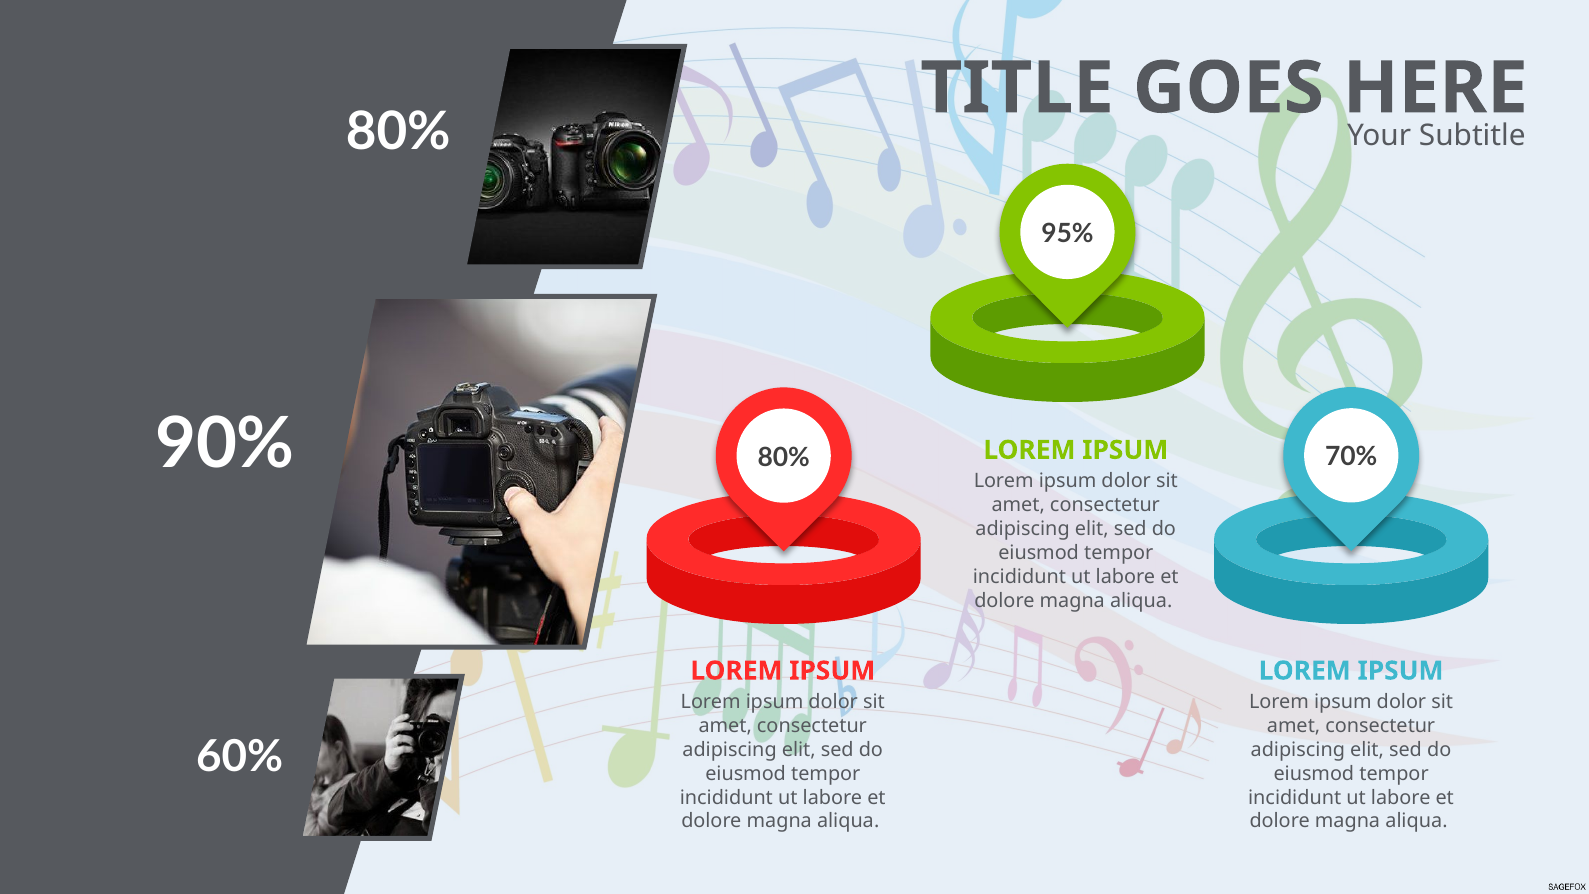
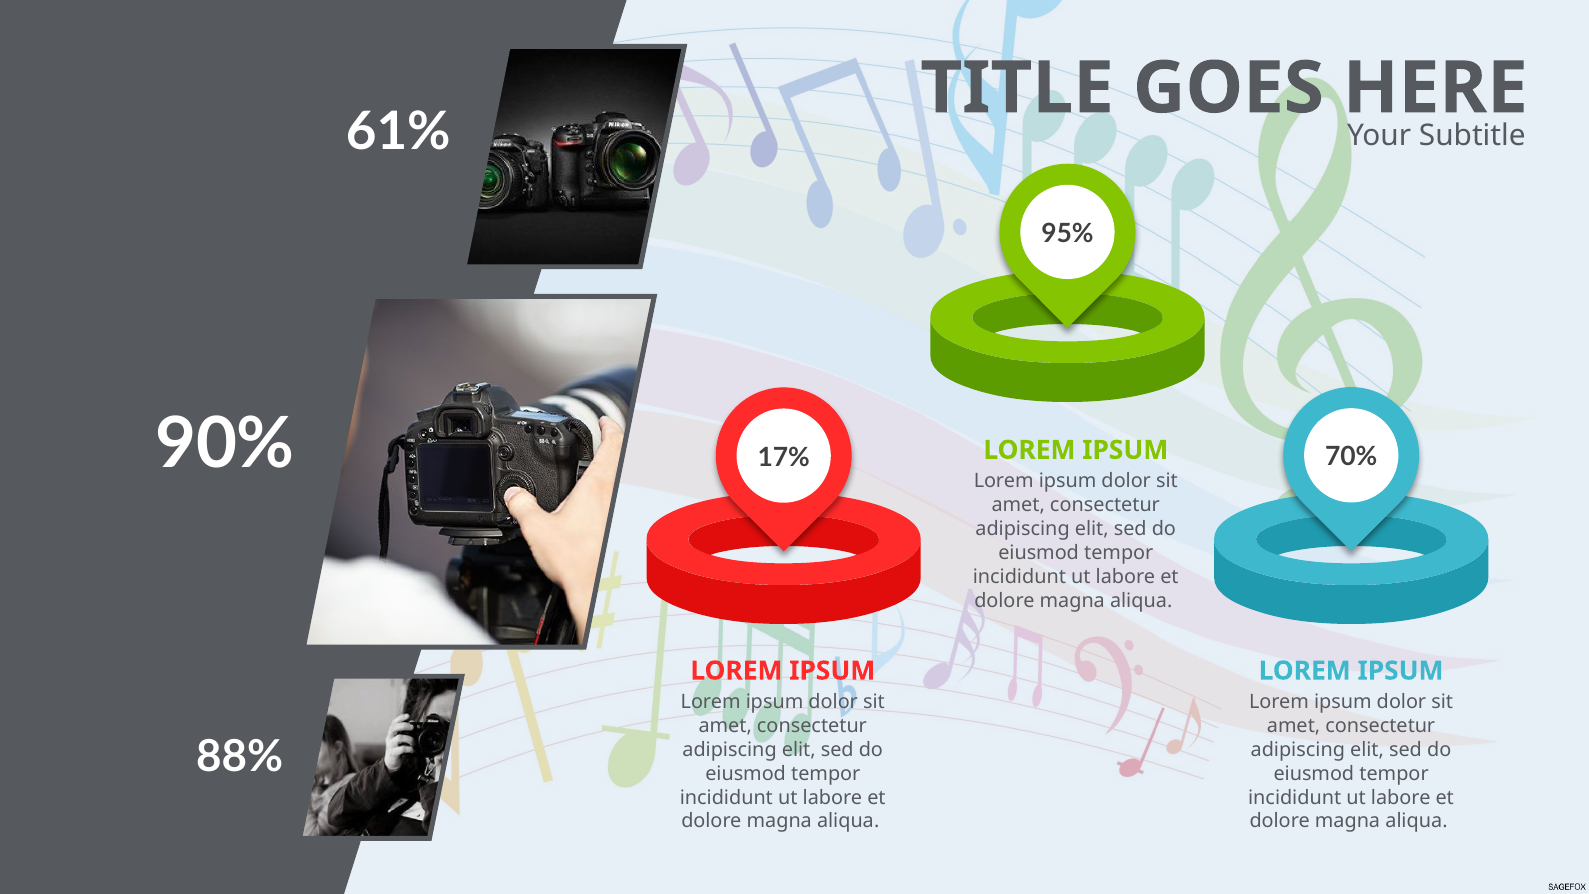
80% at (398, 132): 80% -> 61%
80% at (784, 457): 80% -> 17%
60%: 60% -> 88%
